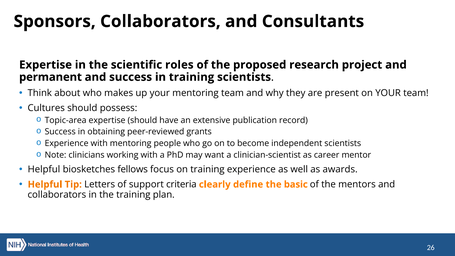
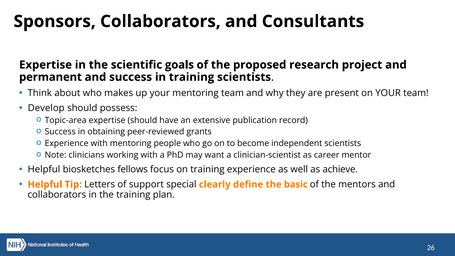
roles: roles -> goals
Cultures: Cultures -> Develop
awards: awards -> achieve
criteria: criteria -> special
